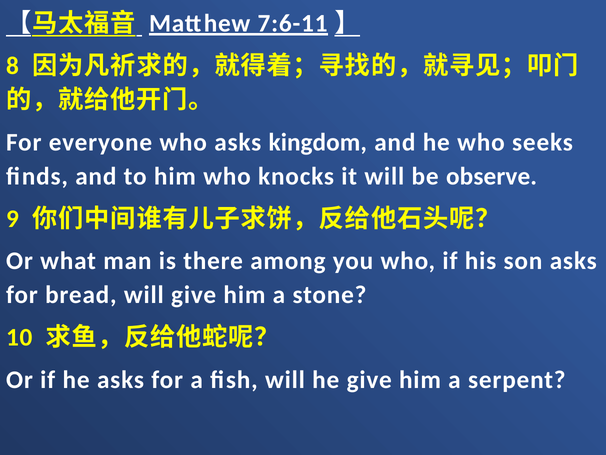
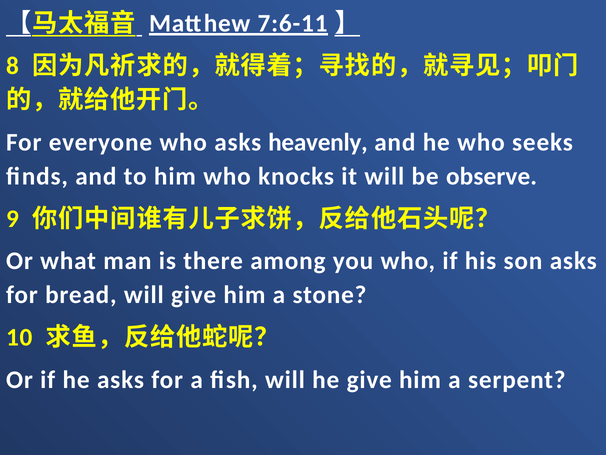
kingdom: kingdom -> heavenly
